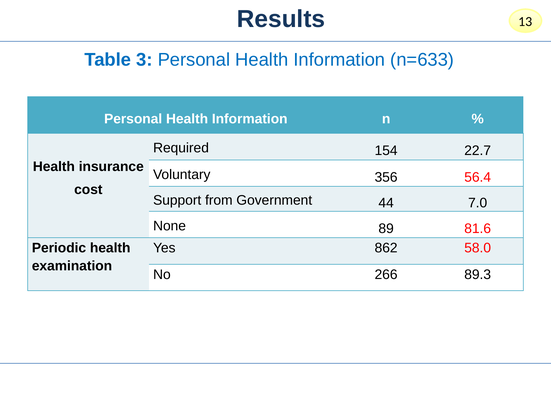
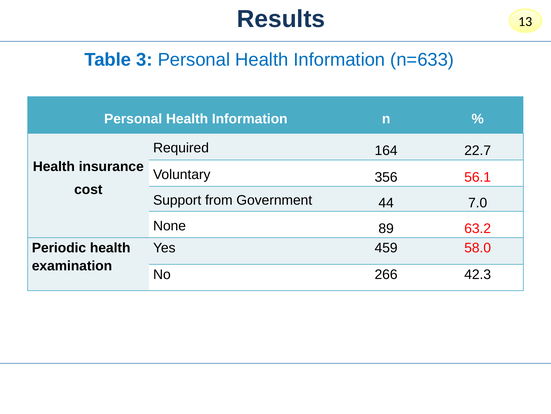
154: 154 -> 164
56.4: 56.4 -> 56.1
81.6: 81.6 -> 63.2
862: 862 -> 459
89.3: 89.3 -> 42.3
